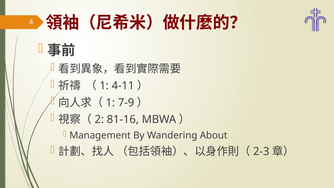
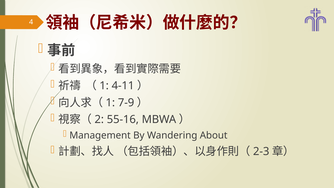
81-16: 81-16 -> 55-16
